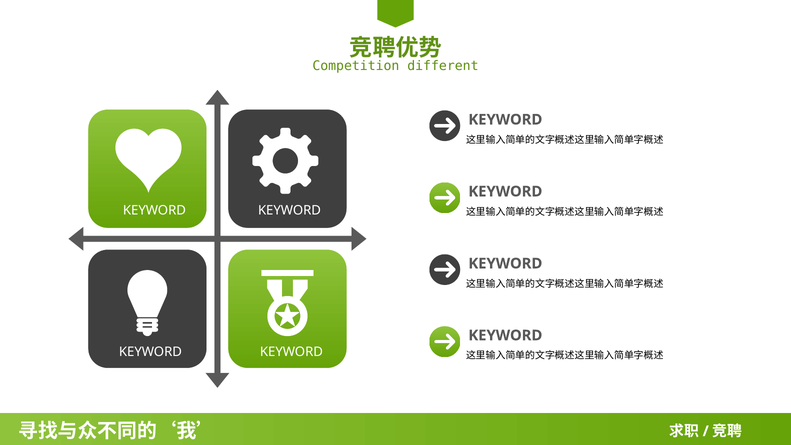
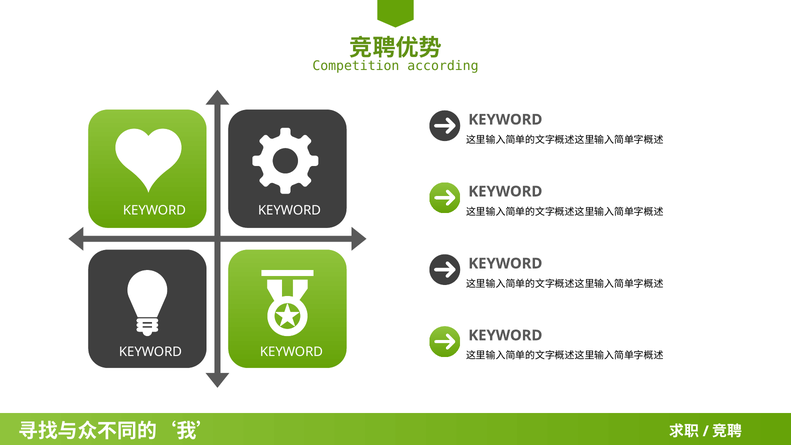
different: different -> according
